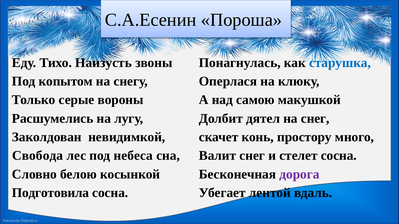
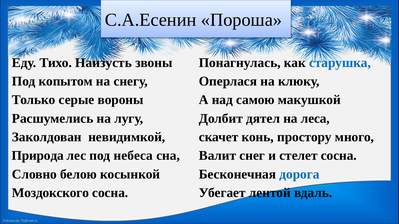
на снег: снег -> леса
Свобода: Свобода -> Природа
дорога colour: purple -> blue
Подготовила: Подготовила -> Моздокского
